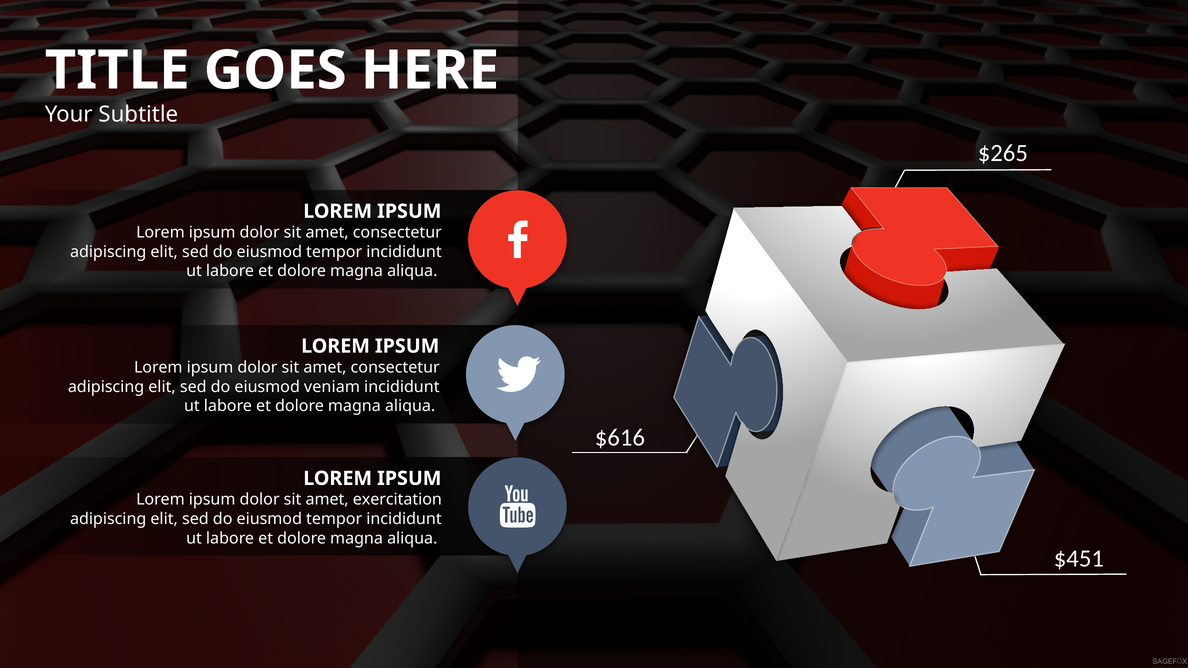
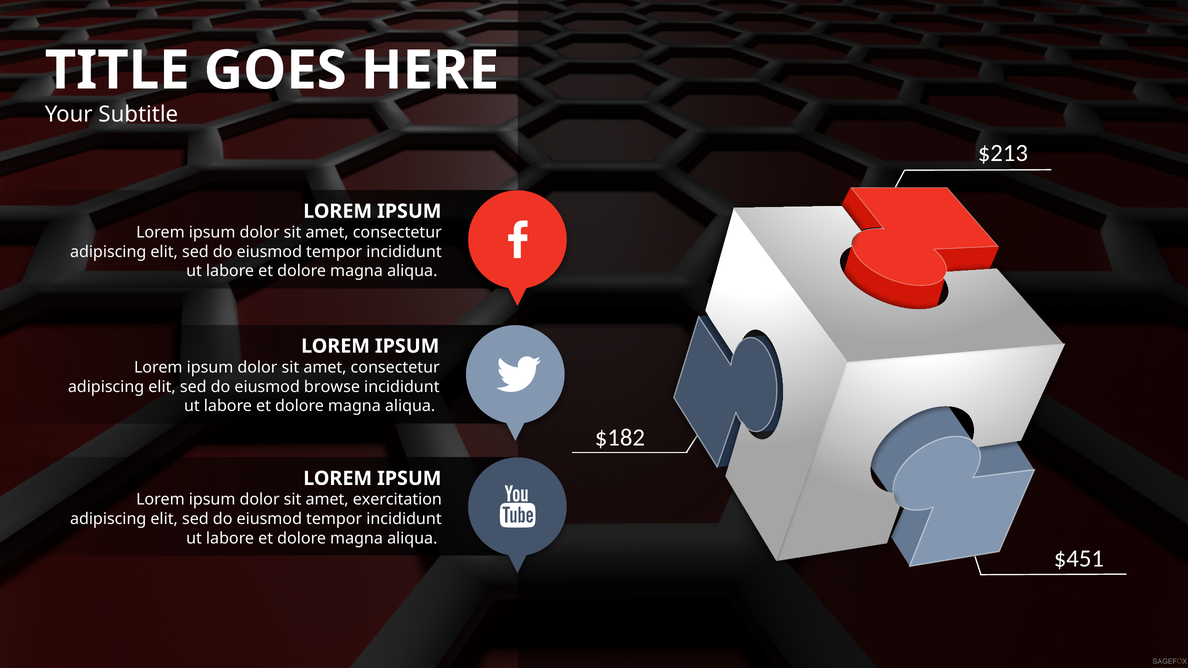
$265: $265 -> $213
veniam: veniam -> browse
$616: $616 -> $182
